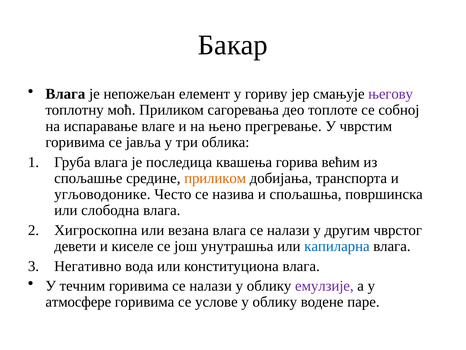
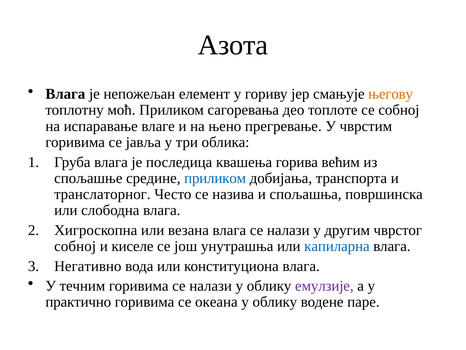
Бакар: Бакар -> Азота
његову colour: purple -> orange
приликом at (215, 178) colour: orange -> blue
угљоводонике: угљоводонике -> транслаторног
девети at (75, 246): девети -> собној
атмосфере: атмосфере -> практично
услове: услове -> океана
